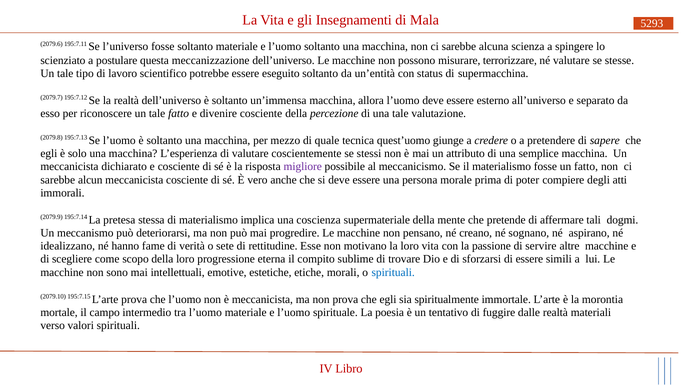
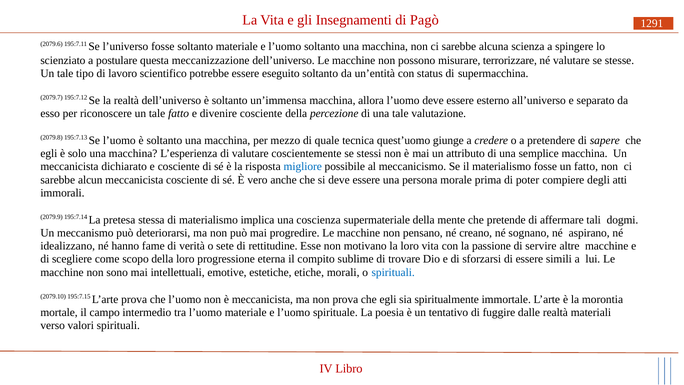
Mala: Mala -> Pagò
5293: 5293 -> 1291
migliore colour: purple -> blue
